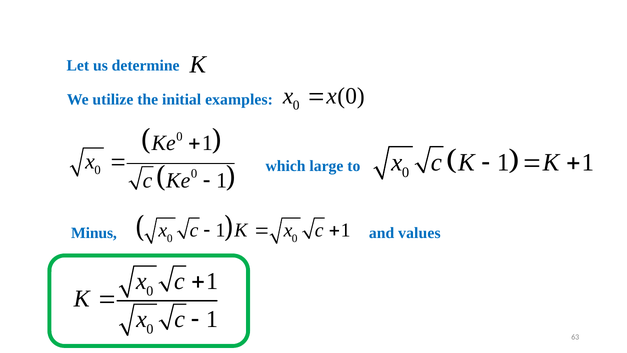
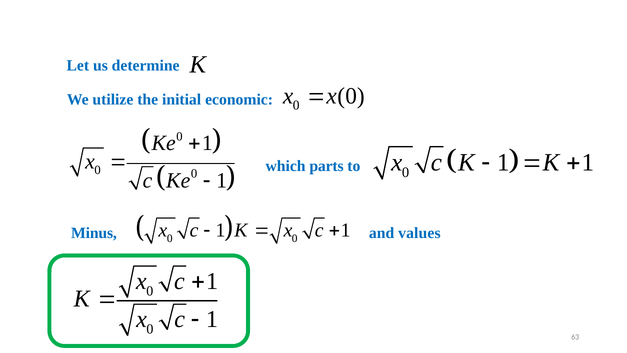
examples: examples -> economic
large: large -> parts
